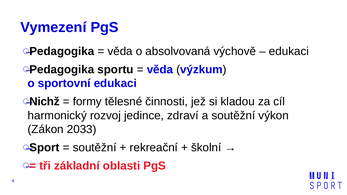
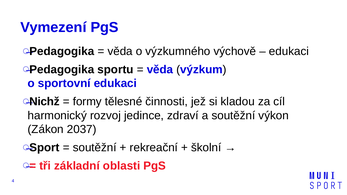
absolvovaná: absolvovaná -> výzkumného
2033: 2033 -> 2037
